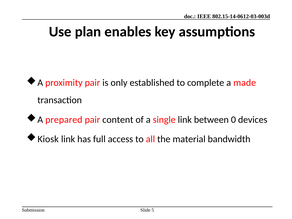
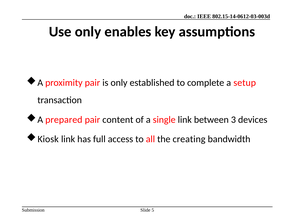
Use plan: plan -> only
made: made -> setup
0: 0 -> 3
material: material -> creating
